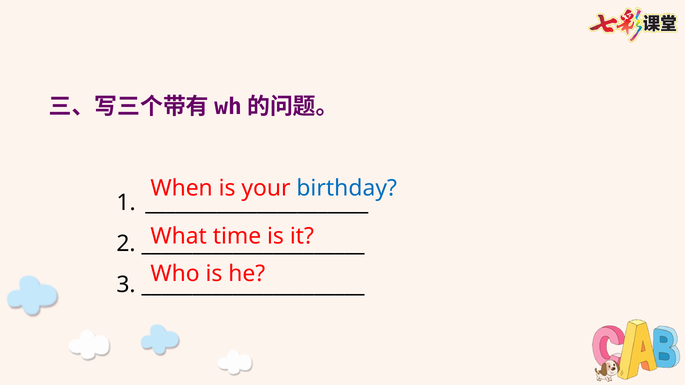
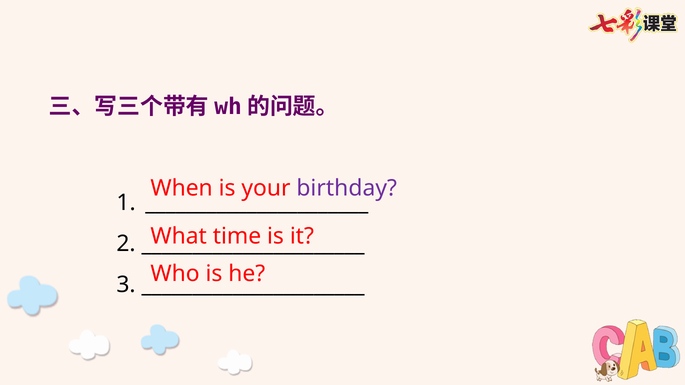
birthday colour: blue -> purple
